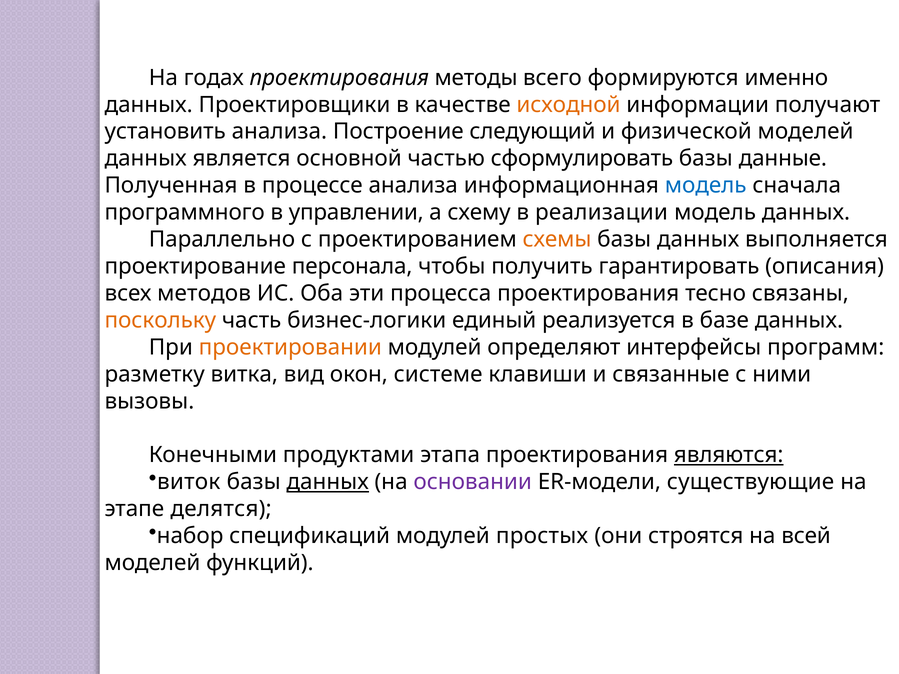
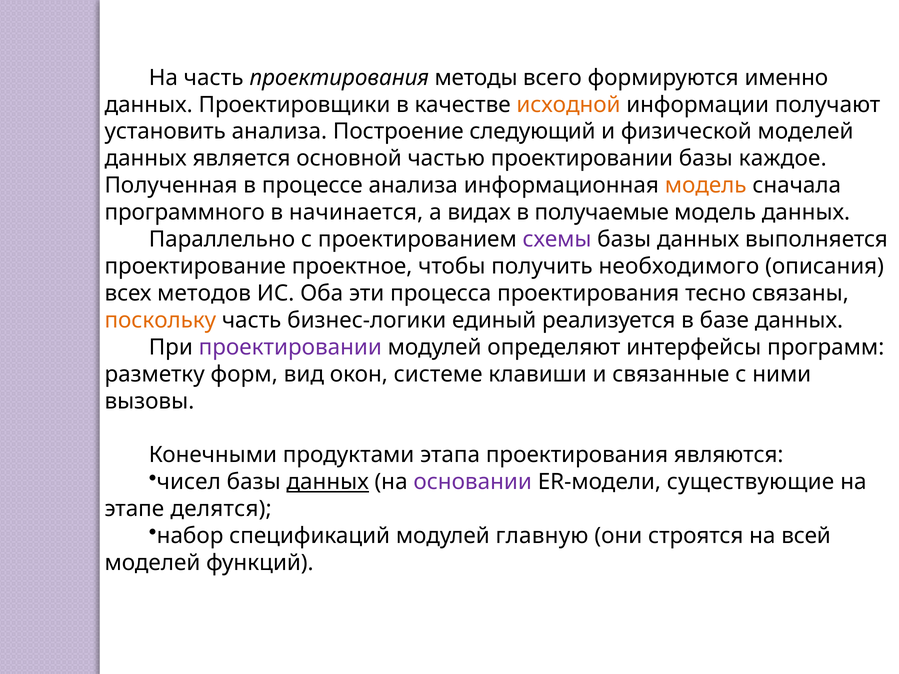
На годах: годах -> часть
частью сформулировать: сформулировать -> проектировании
данные: данные -> каждое
модель at (706, 186) colour: blue -> orange
управлении: управлении -> начинается
схему: схему -> видах
реализации: реализации -> получаемые
схемы colour: orange -> purple
персонала: персонала -> проектное
гарантировать: гарантировать -> необходимого
проектировании at (290, 347) colour: orange -> purple
витка: витка -> форм
являются underline: present -> none
виток: виток -> чисел
простых: простых -> главную
